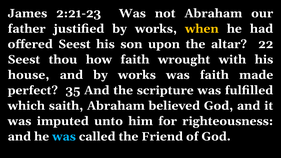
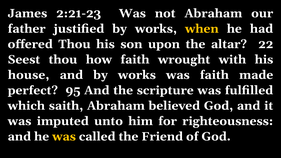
offered Seest: Seest -> Thou
35: 35 -> 95
was at (64, 137) colour: light blue -> yellow
